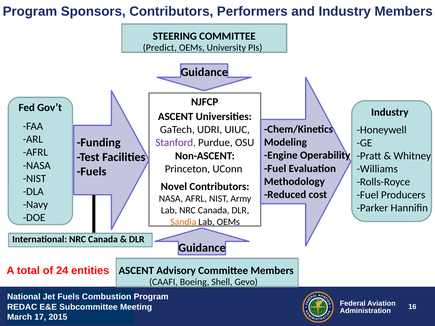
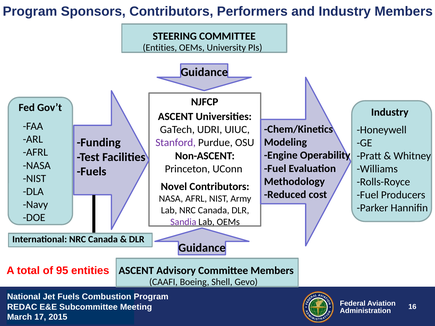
Predict at (160, 48): Predict -> Entities
Sandia colour: orange -> purple
24: 24 -> 95
